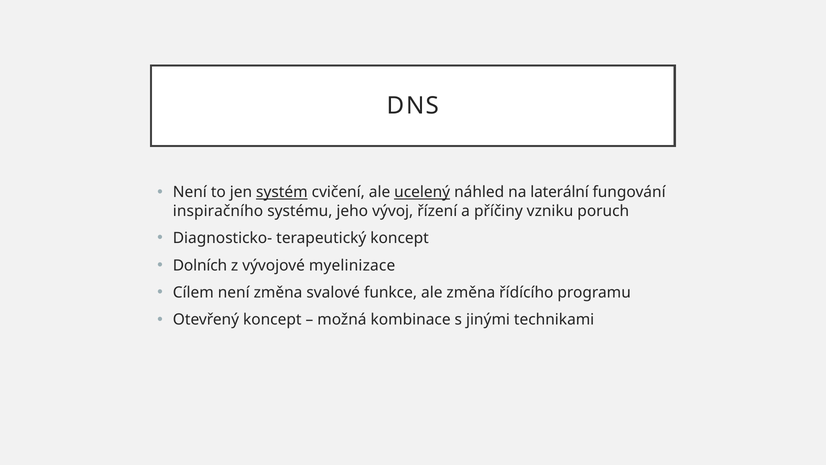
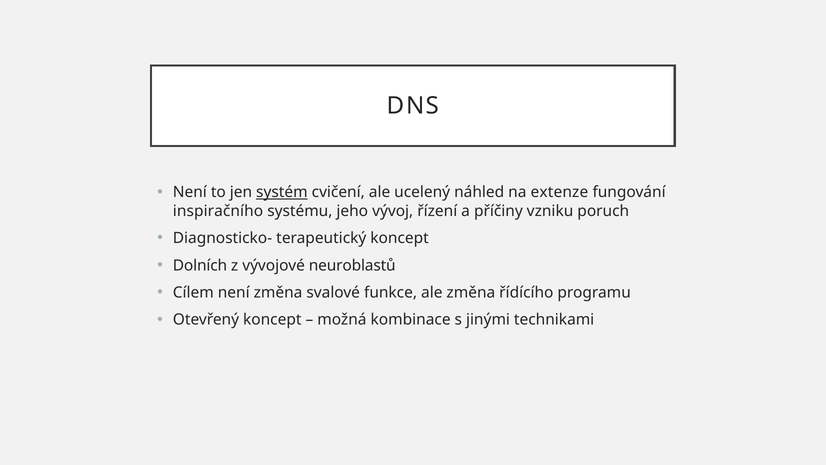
ucelený underline: present -> none
laterální: laterální -> extenze
myelinizace: myelinizace -> neuroblastů
